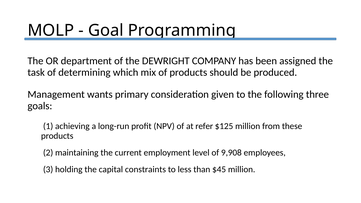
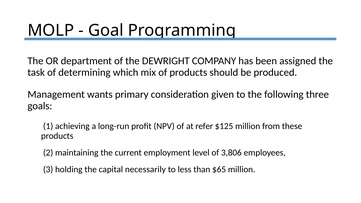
9,908: 9,908 -> 3,806
constraints: constraints -> necessarily
$45: $45 -> $65
